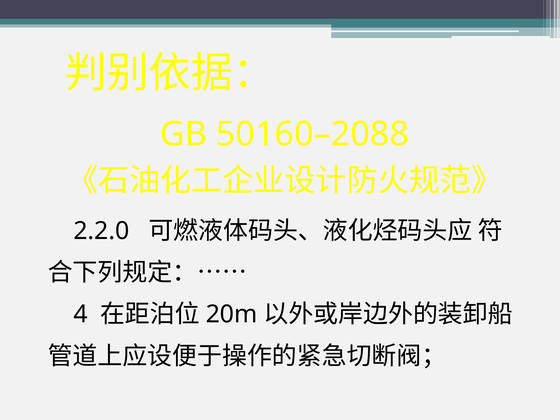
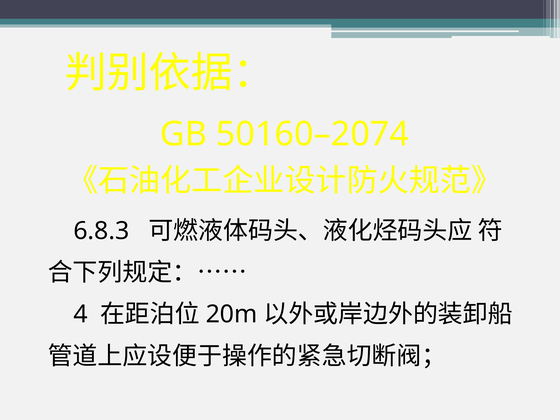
50160–2088: 50160–2088 -> 50160–2074
2.2.0: 2.2.0 -> 6.8.3
